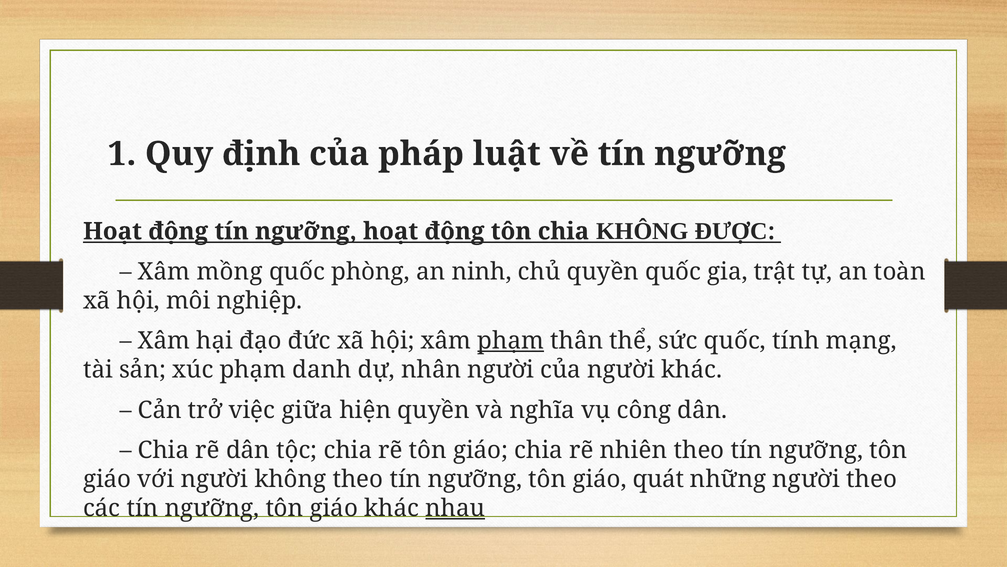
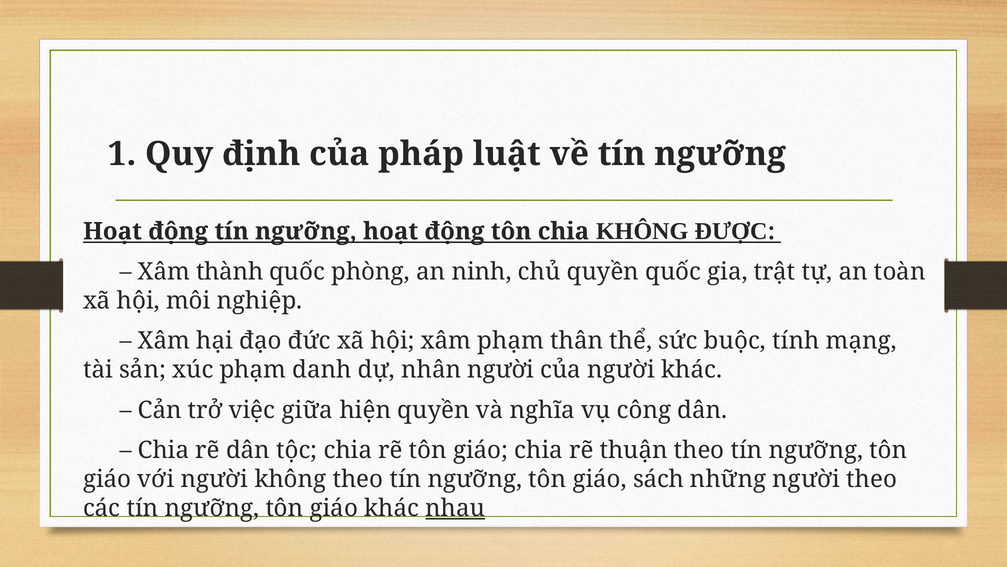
mồng: mồng -> thành
phạm at (511, 341) underline: present -> none
sức quốc: quốc -> buộc
nhiên: nhiên -> thuận
quát: quát -> sách
